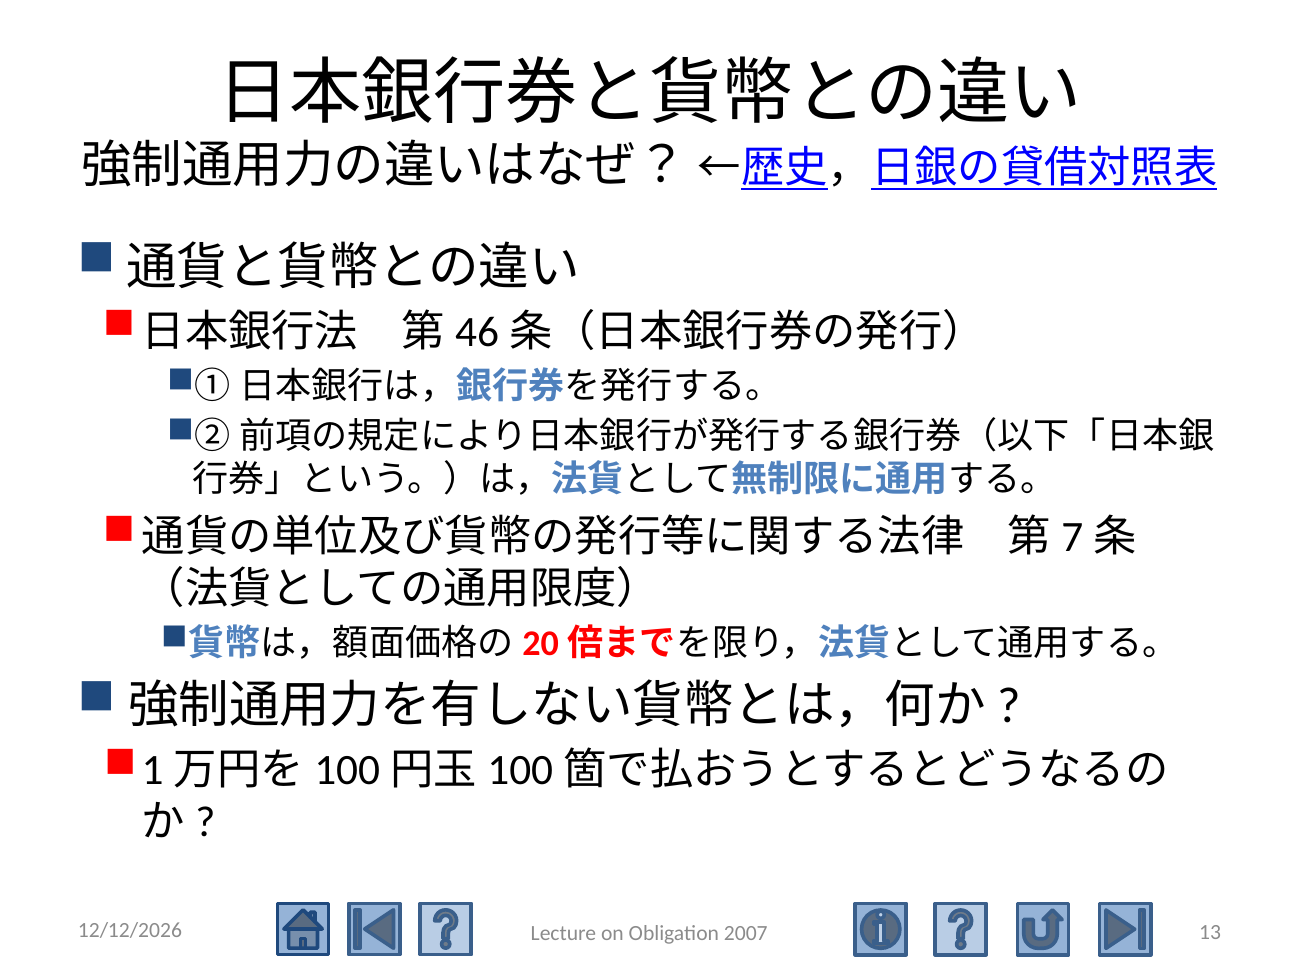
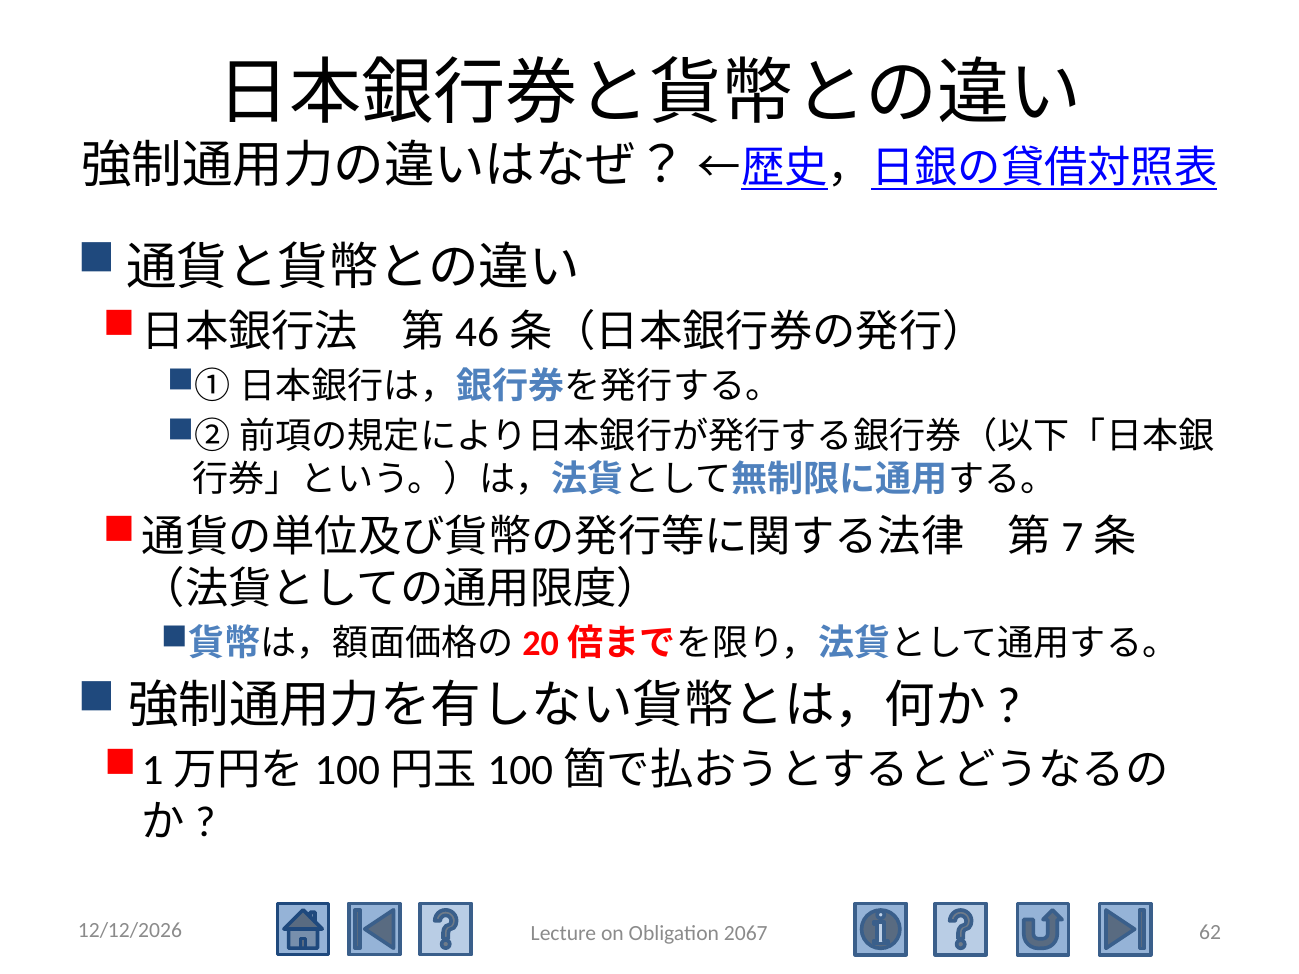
13: 13 -> 62
2007: 2007 -> 2067
